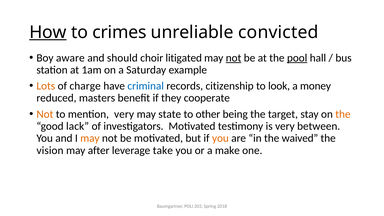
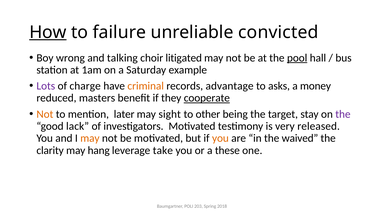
crimes: crimes -> failure
aware: aware -> wrong
should: should -> talking
not at (234, 58) underline: present -> none
Lots colour: orange -> purple
criminal colour: blue -> orange
citizenship: citizenship -> advantage
look: look -> asks
cooperate underline: none -> present
mention very: very -> later
state: state -> sight
the at (343, 114) colour: orange -> purple
between: between -> released
vision: vision -> clarity
after: after -> hang
make: make -> these
